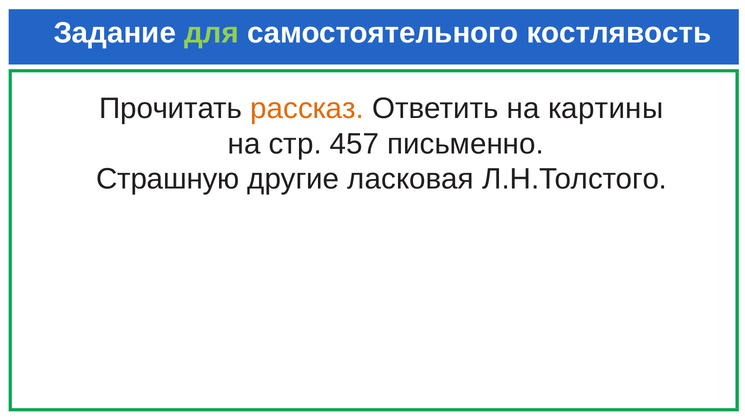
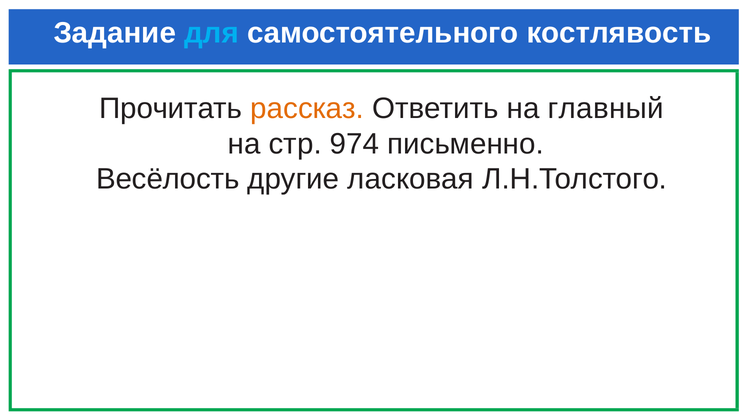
для colour: light green -> light blue
картины: картины -> главный
457: 457 -> 974
Страшную: Страшную -> Весёлость
